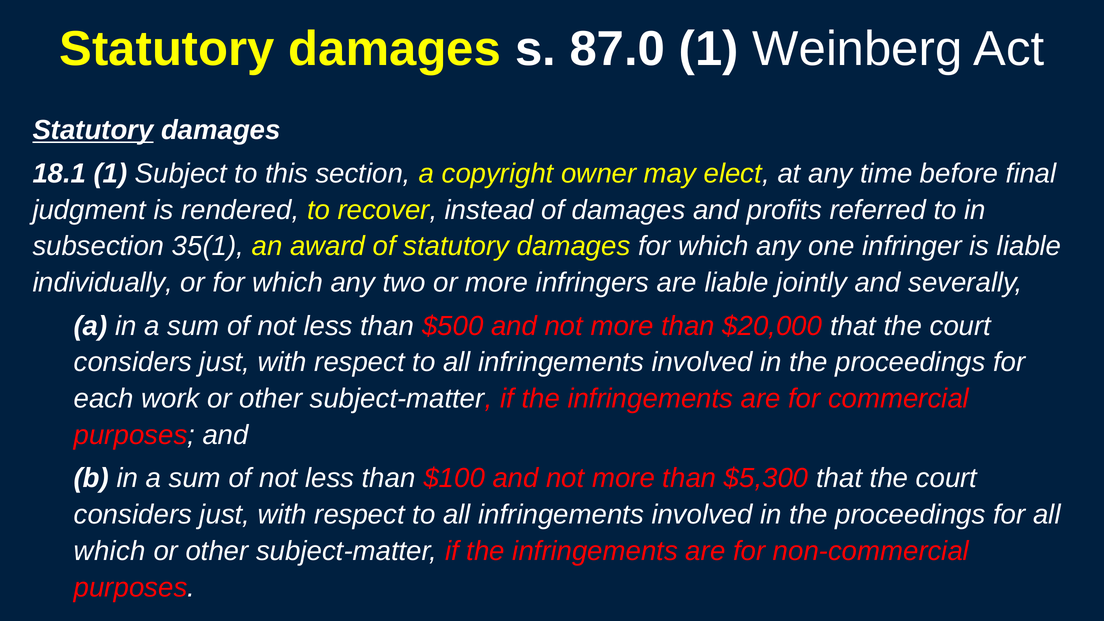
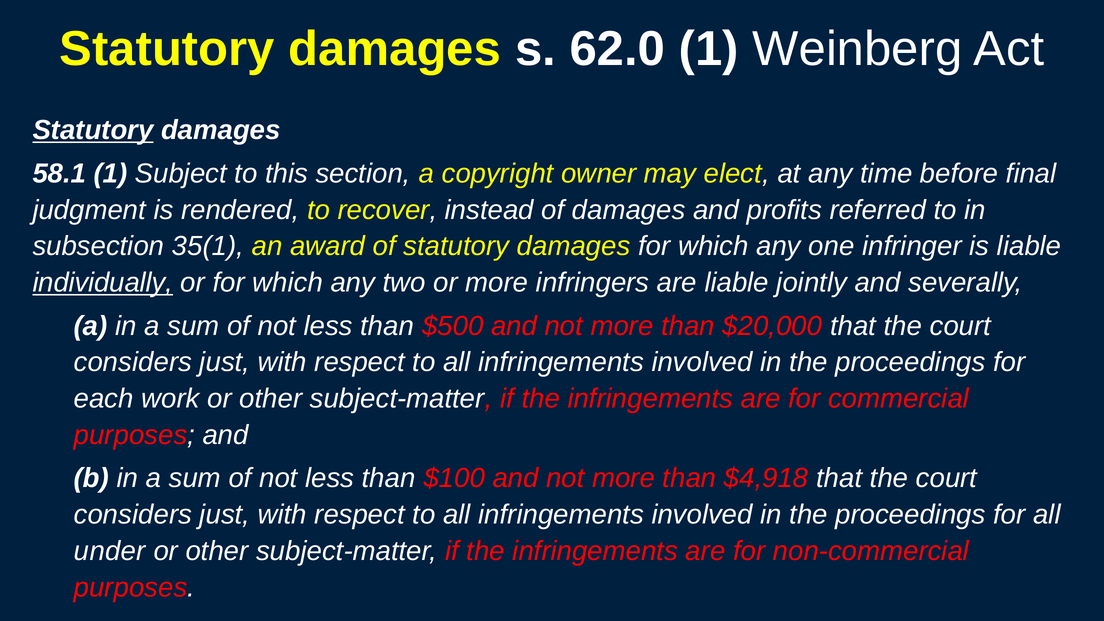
87.0: 87.0 -> 62.0
18.1: 18.1 -> 58.1
individually underline: none -> present
$5,300: $5,300 -> $4,918
which at (110, 551): which -> under
